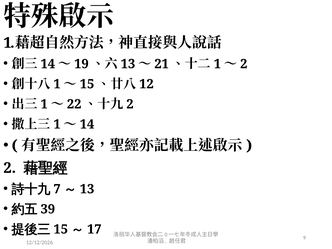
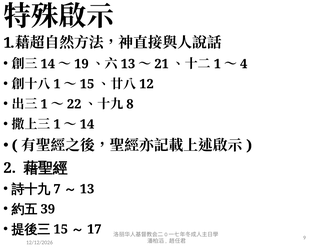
2 at (244, 64): 2 -> 4
2 at (130, 104): 2 -> 8
